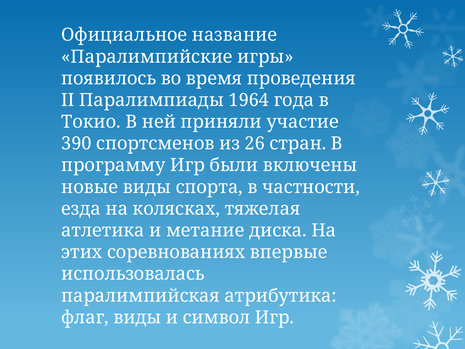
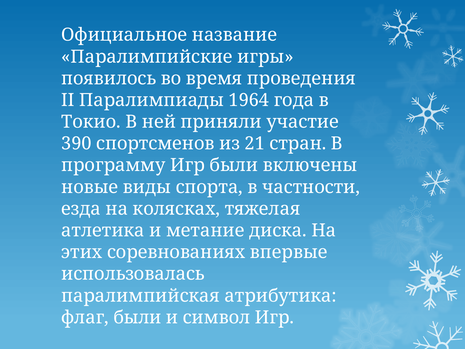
26: 26 -> 21
флаг виды: виды -> были
